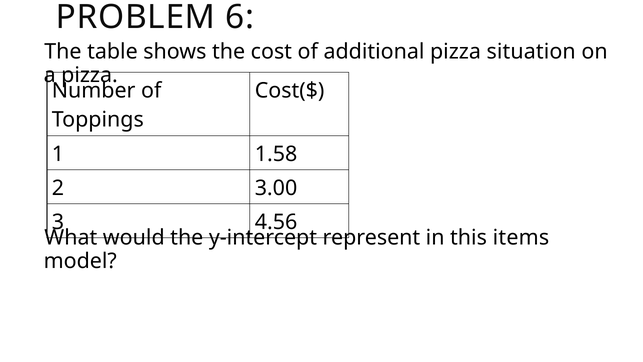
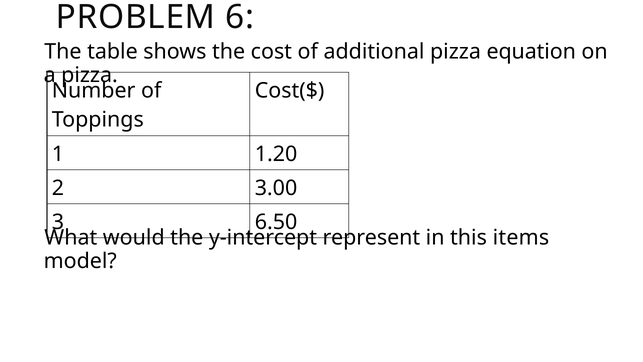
situation: situation -> equation
1.58: 1.58 -> 1.20
4.56: 4.56 -> 6.50
